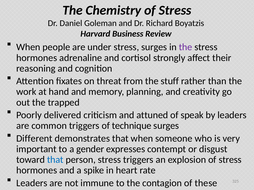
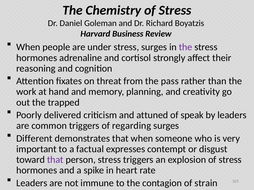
stuff: stuff -> pass
technique: technique -> regarding
gender: gender -> factual
that at (55, 160) colour: blue -> purple
these: these -> strain
